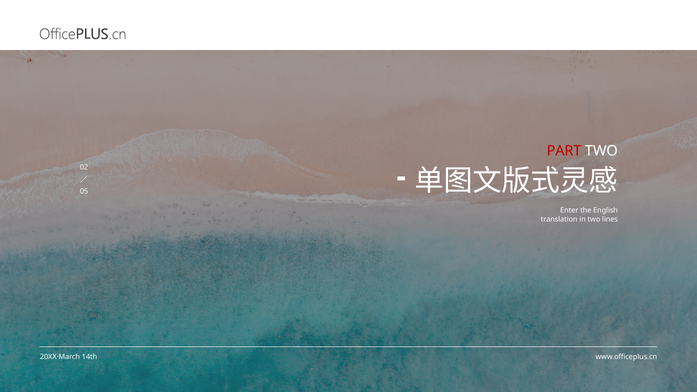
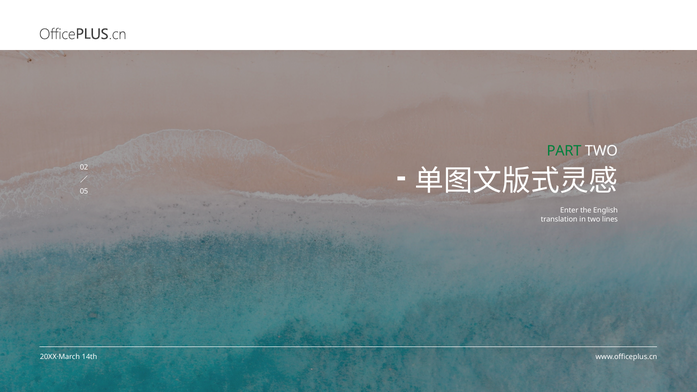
PART colour: red -> green
